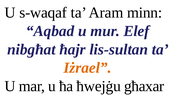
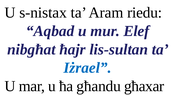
s-waqaf: s-waqaf -> s-nistax
minn: minn -> riedu
Iżrael colour: orange -> blue
ħwejġu: ħwejġu -> għandu
